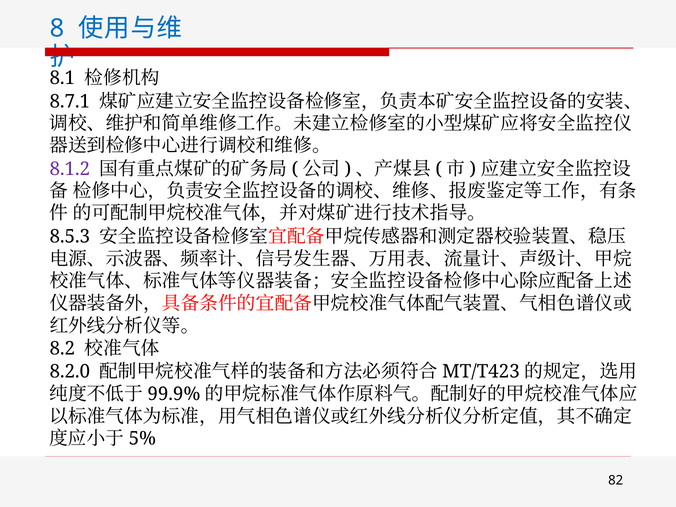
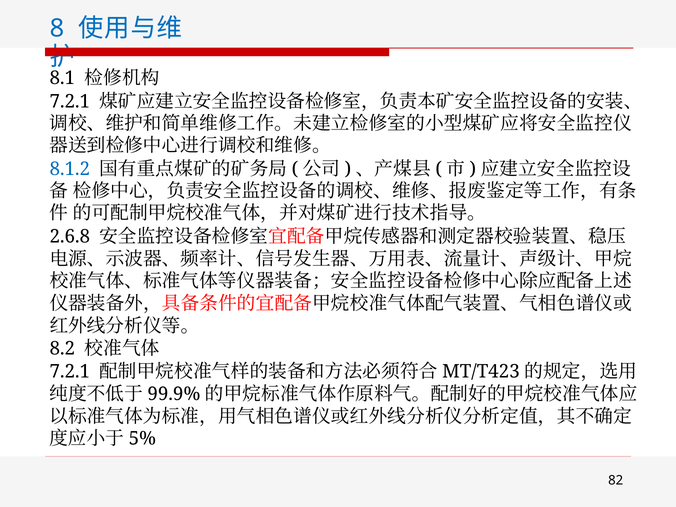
8.7.1 at (70, 101): 8.7.1 -> 7.2.1
8.1.2 colour: purple -> blue
8.5.3: 8.5.3 -> 2.6.8
8.2.0 at (70, 372): 8.2.0 -> 7.2.1
